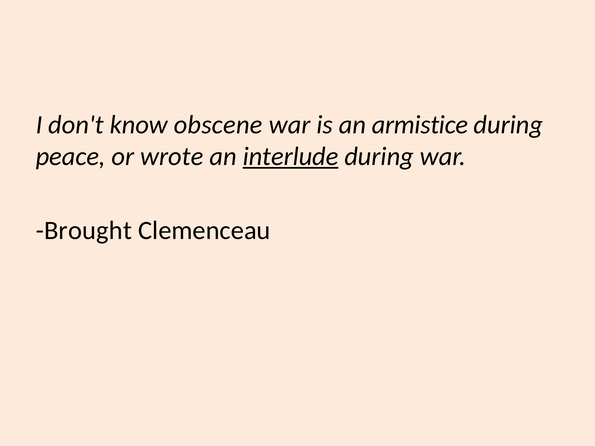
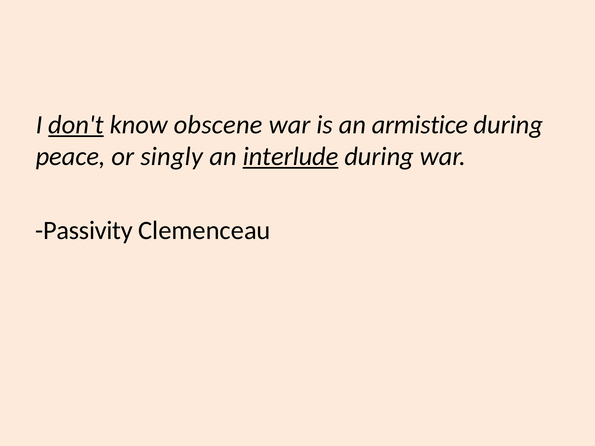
don't underline: none -> present
wrote: wrote -> singly
Brought: Brought -> Passivity
